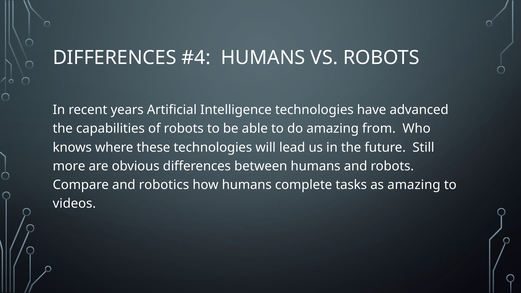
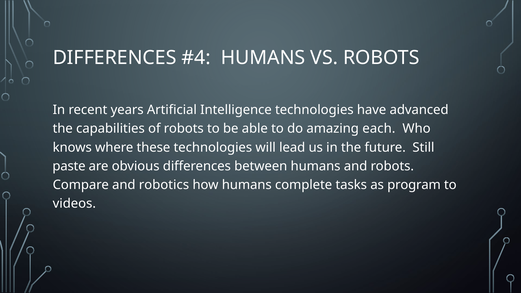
from: from -> each
more: more -> paste
as amazing: amazing -> program
